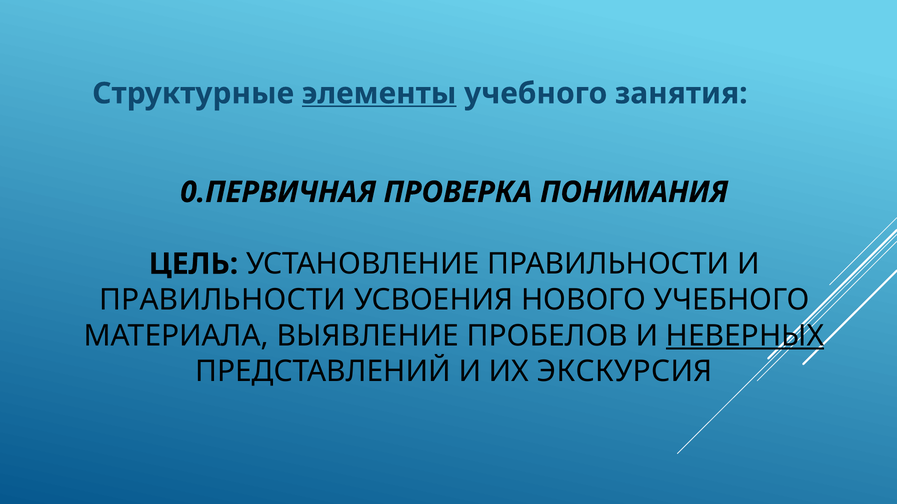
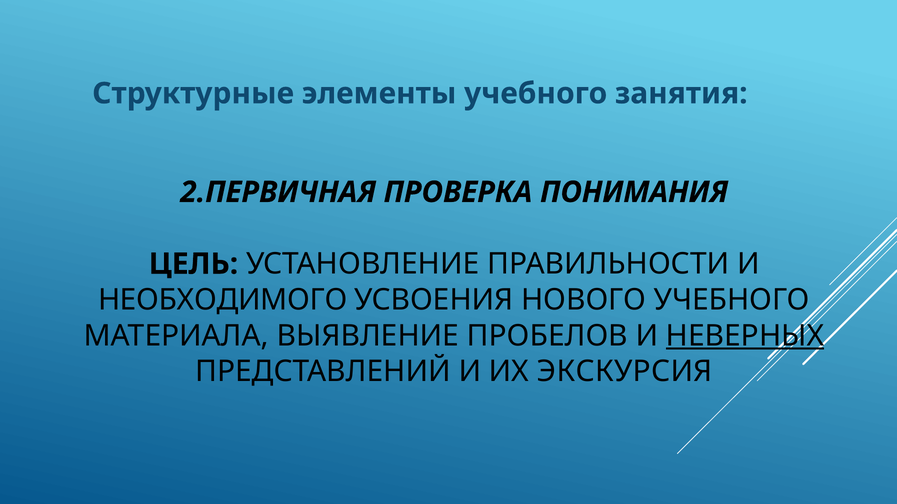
элементы underline: present -> none
0.ПЕРВИЧНАЯ: 0.ПЕРВИЧНАЯ -> 2.ПЕРВИЧНАЯ
ПРАВИЛЬНОСТИ at (222, 300): ПРАВИЛЬНОСТИ -> НЕОБХОДИМОГО
